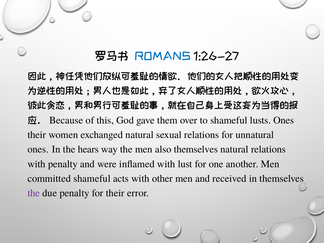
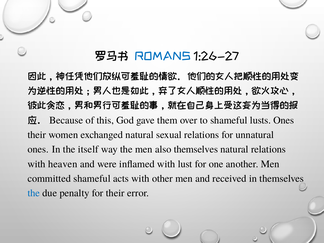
hears: hears -> itself
with penalty: penalty -> heaven
the at (34, 193) colour: purple -> blue
